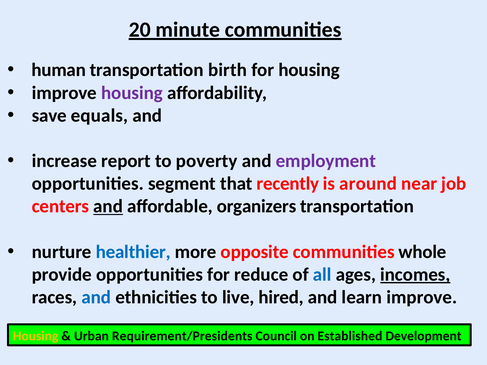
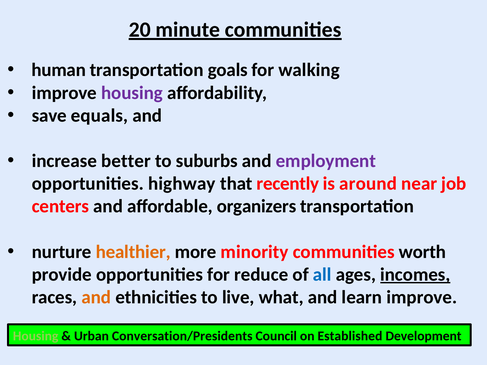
birth: birth -> goals
for housing: housing -> walking
report: report -> better
poverty: poverty -> suburbs
segment: segment -> highway
and at (108, 207) underline: present -> none
healthier colour: blue -> orange
opposite: opposite -> minority
whole: whole -> worth
and at (96, 298) colour: blue -> orange
hired: hired -> what
Housing at (36, 336) colour: yellow -> light green
Requirement/Presidents: Requirement/Presidents -> Conversation/Presidents
